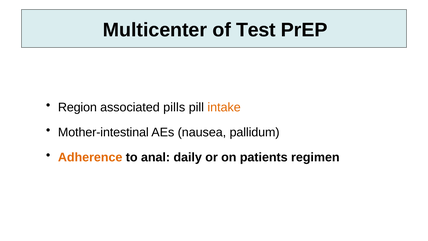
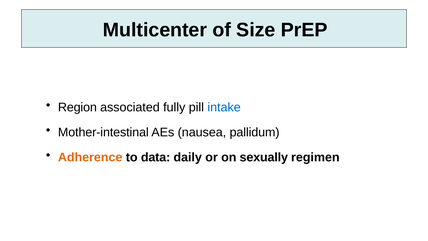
Test: Test -> Size
pills: pills -> fully
intake colour: orange -> blue
anal: anal -> data
patients: patients -> sexually
